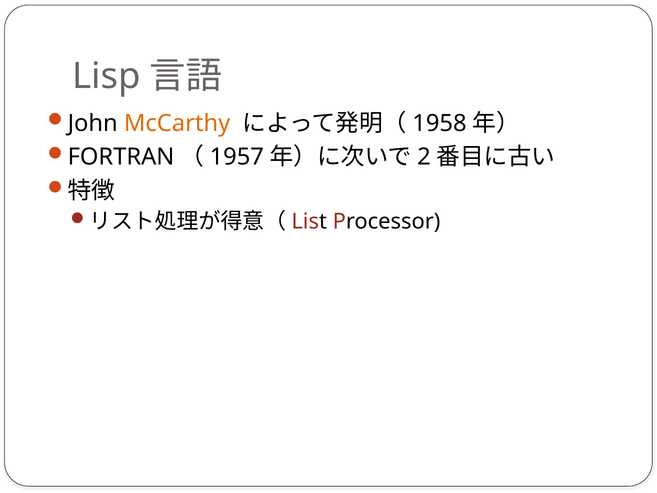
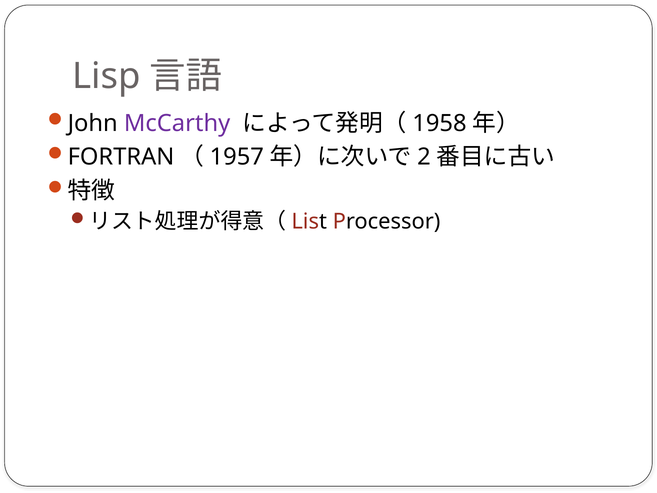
McCarthy colour: orange -> purple
